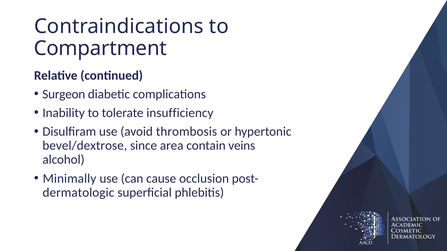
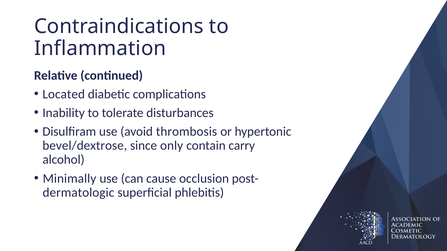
Compartment: Compartment -> Inflammation
Surgeon: Surgeon -> Located
insufficiency: insufficiency -> disturbances
area: area -> only
veins: veins -> carry
